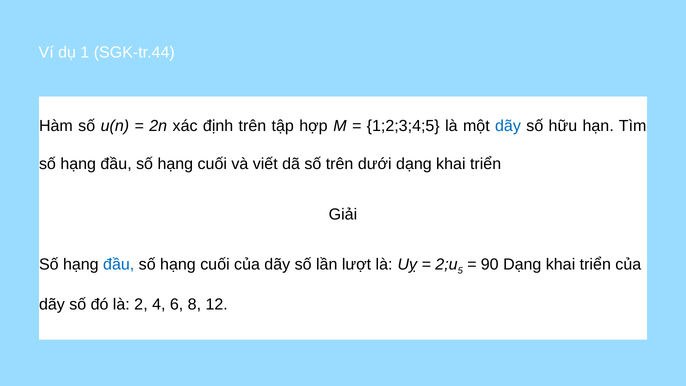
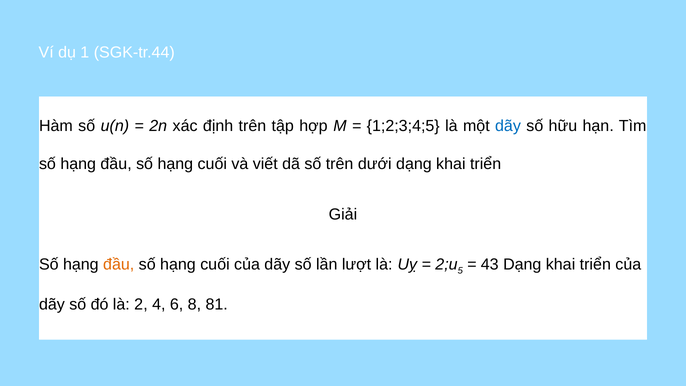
đầu at (119, 264) colour: blue -> orange
90: 90 -> 43
12: 12 -> 81
